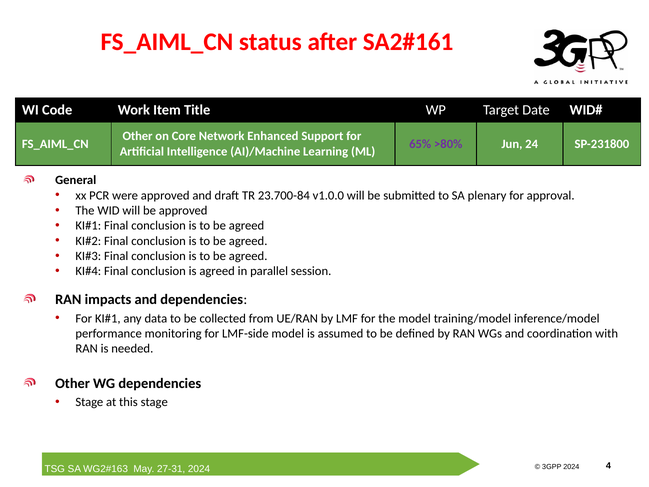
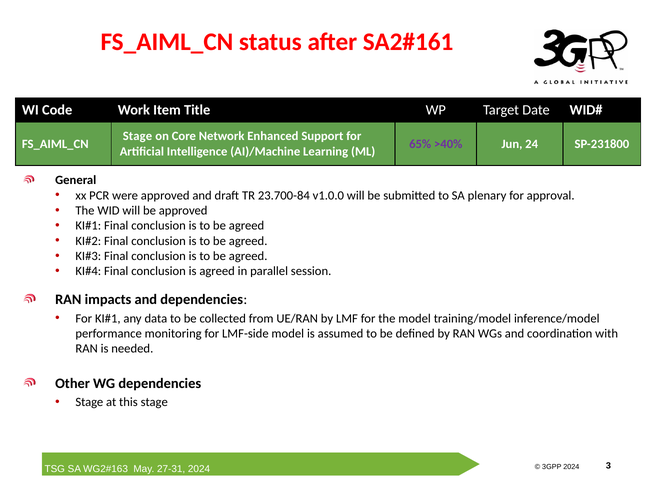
Other at (138, 136): Other -> Stage
>80%: >80% -> >40%
4: 4 -> 3
